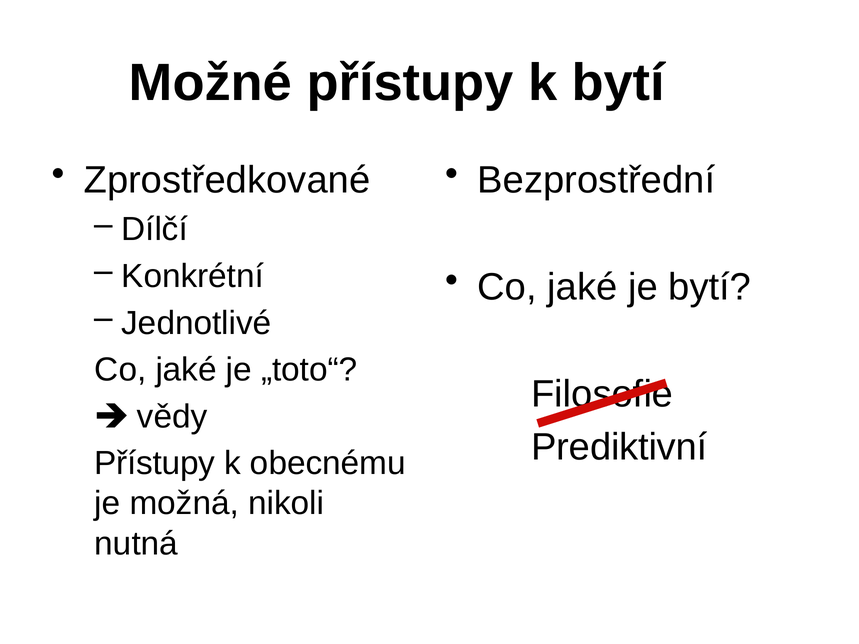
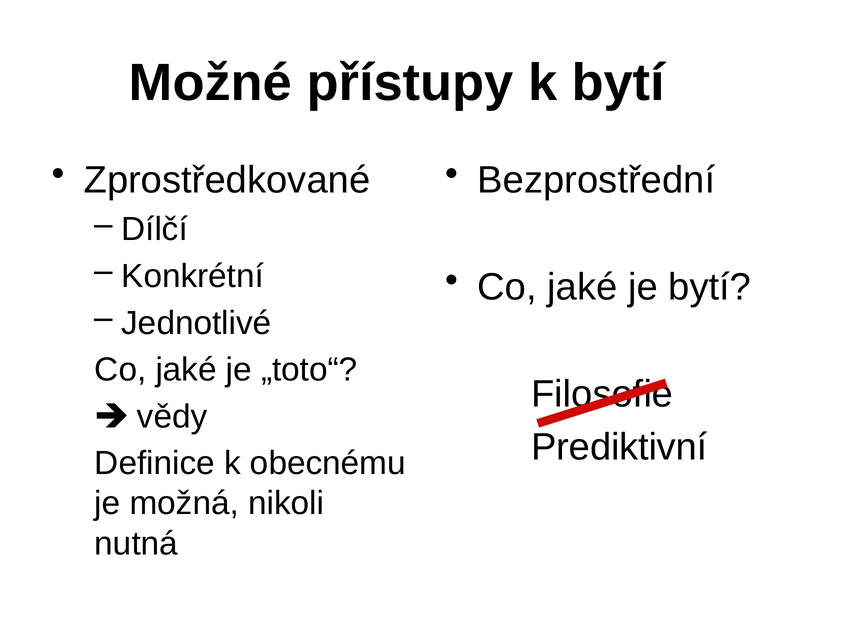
Přístupy at (155, 464): Přístupy -> Definice
